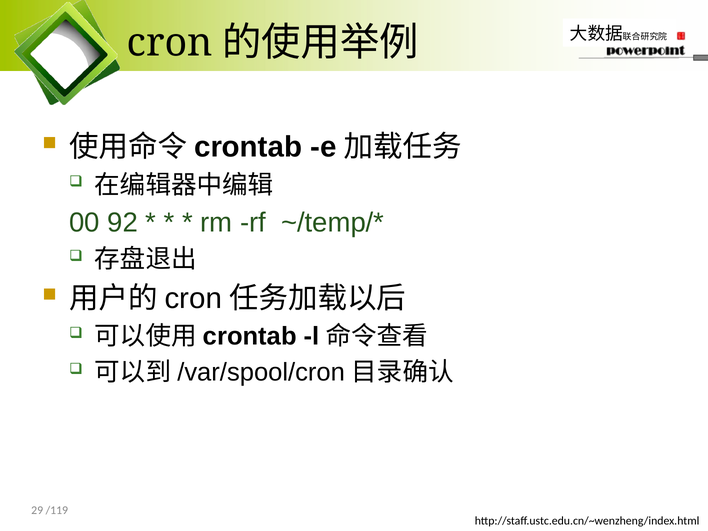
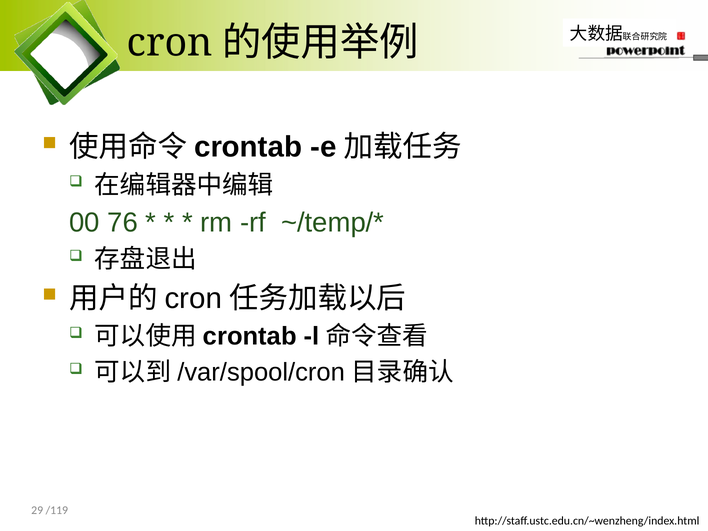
92: 92 -> 76
